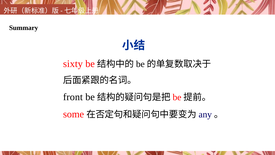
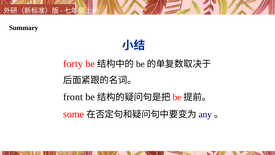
sixty: sixty -> forty
